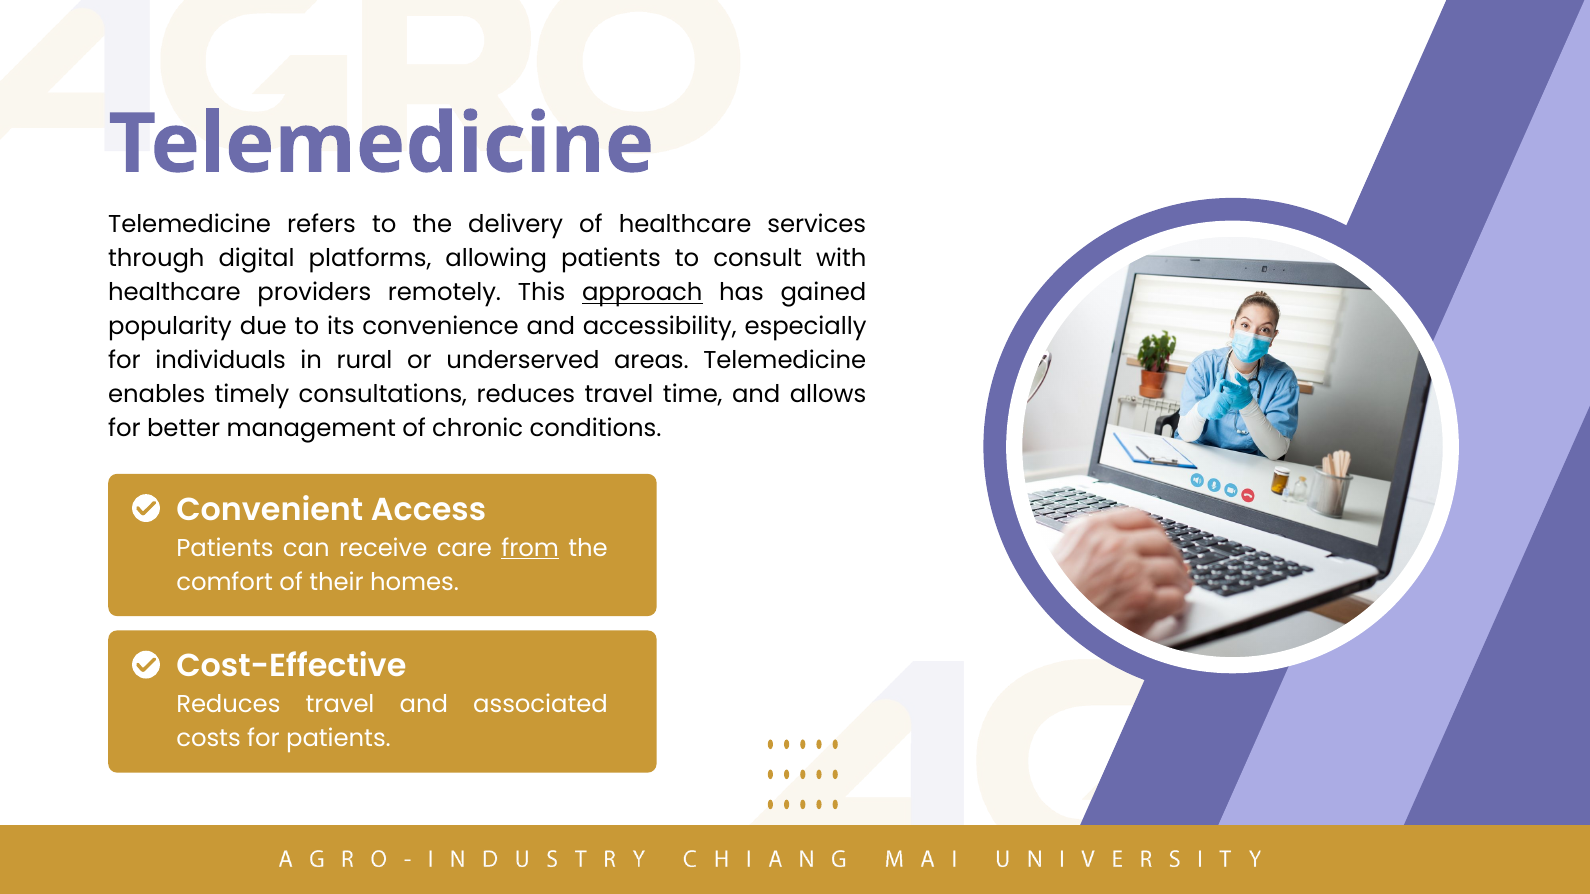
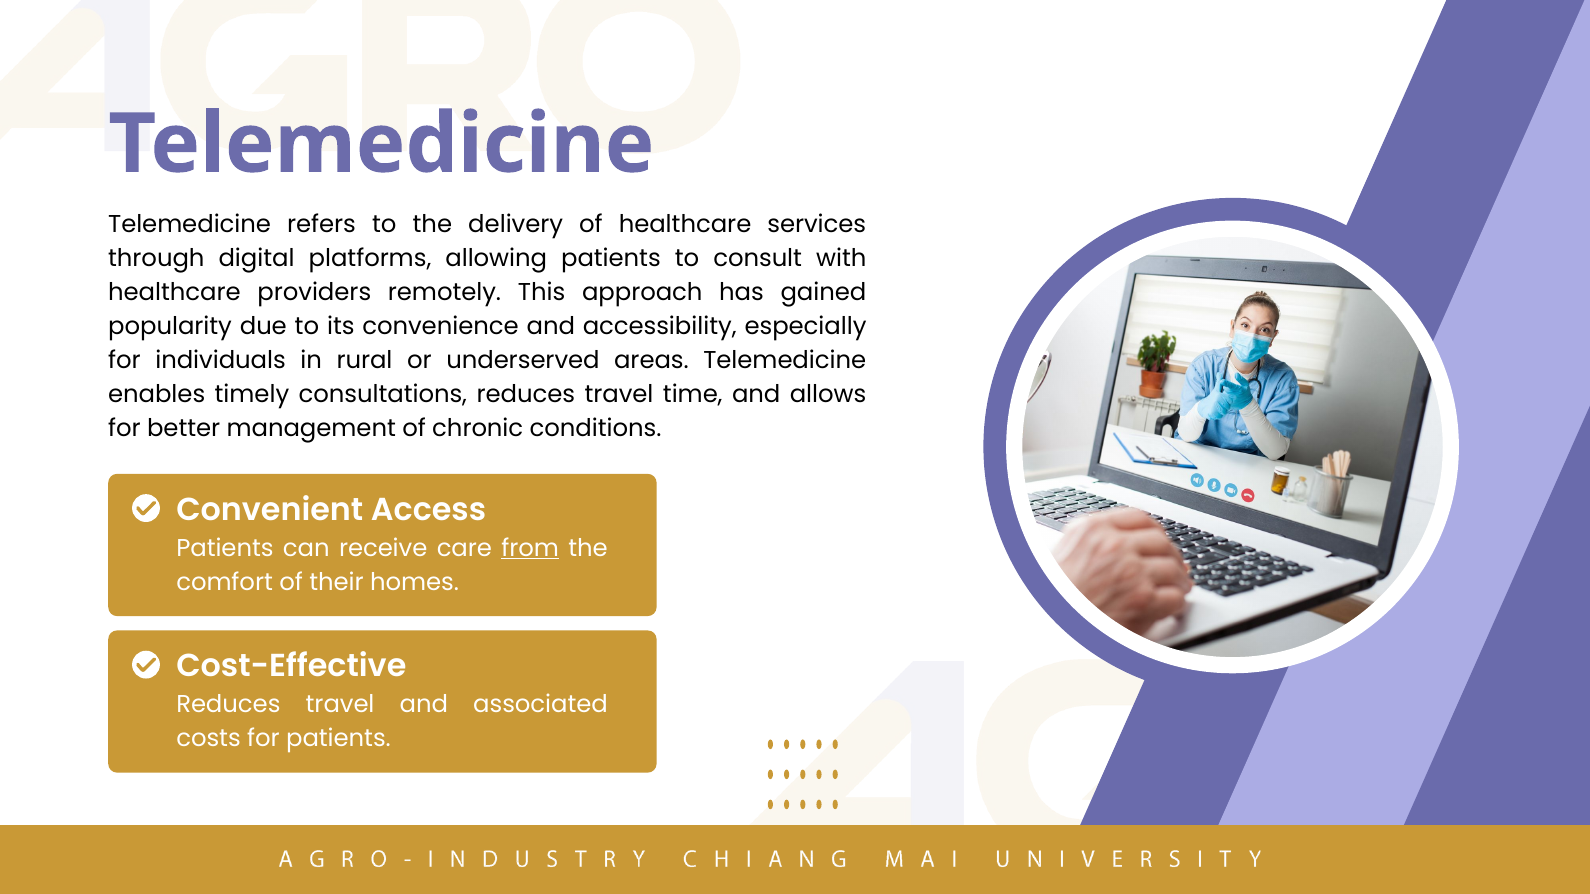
approach underline: present -> none
